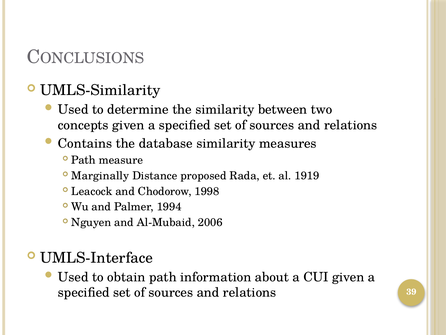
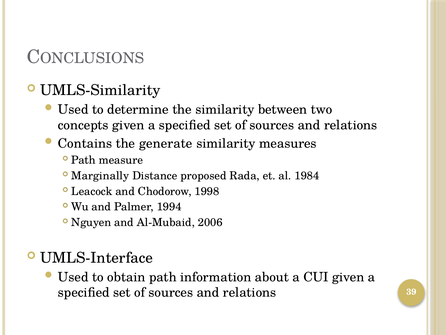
database: database -> generate
1919: 1919 -> 1984
